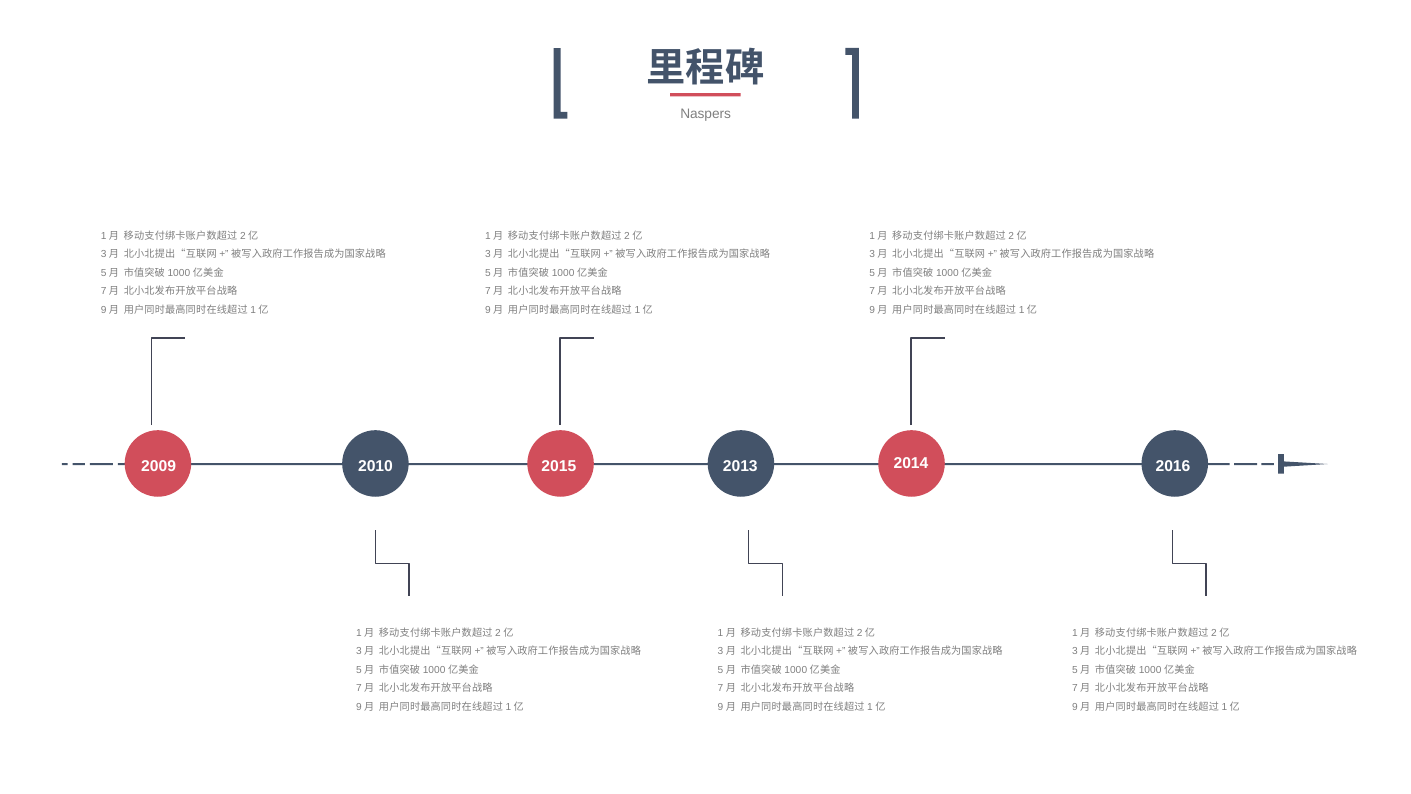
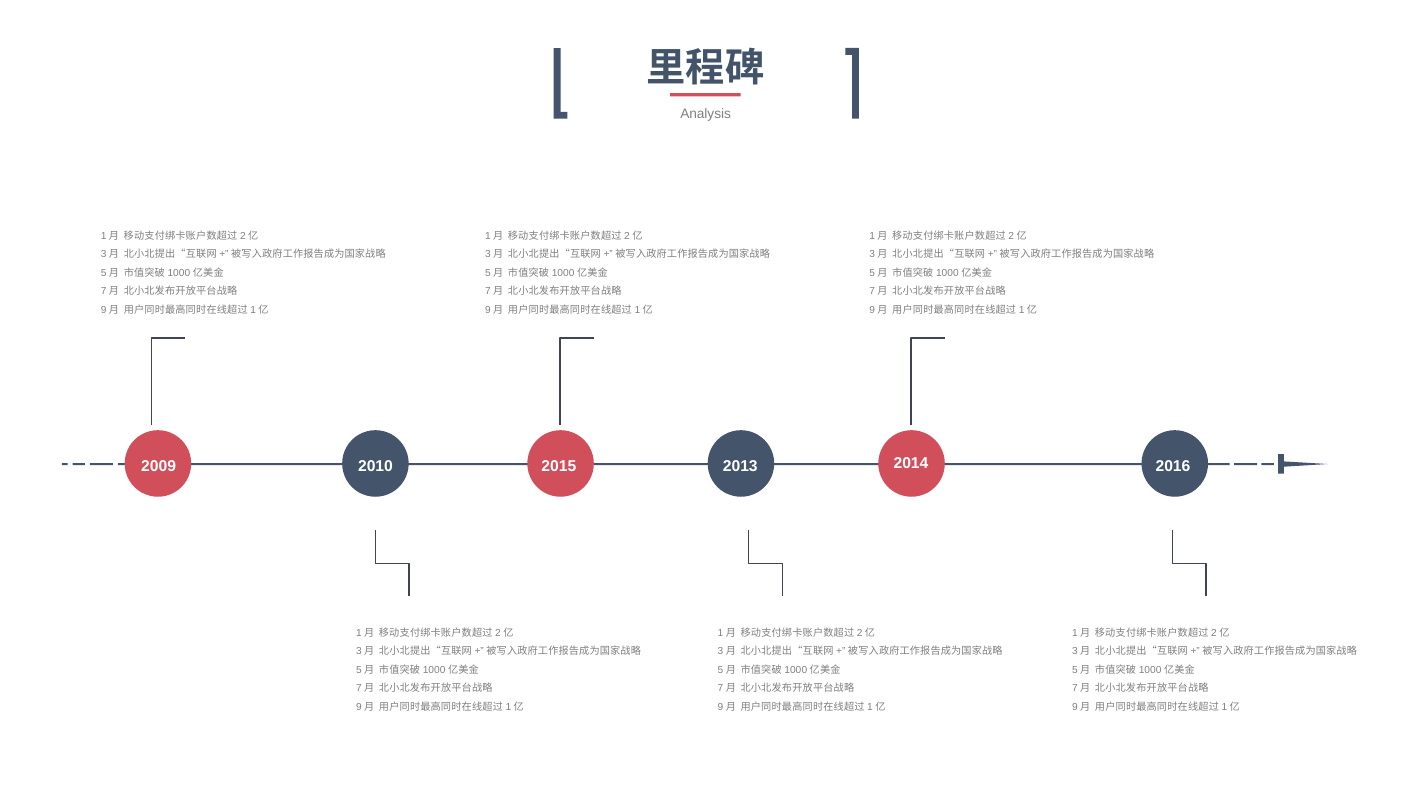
Naspers: Naspers -> Analysis
